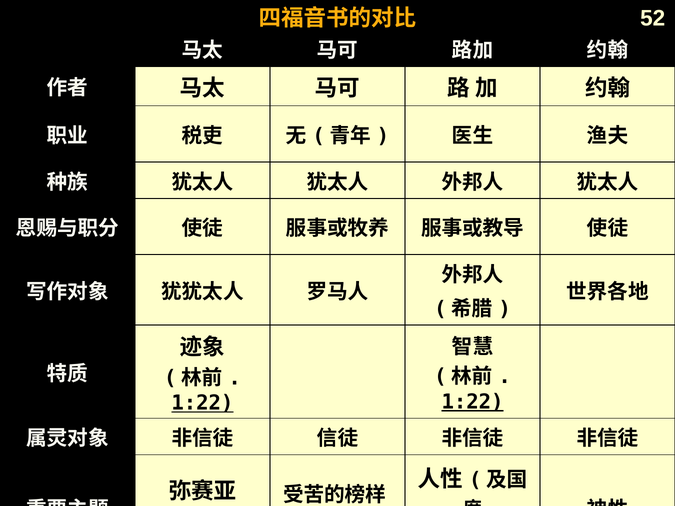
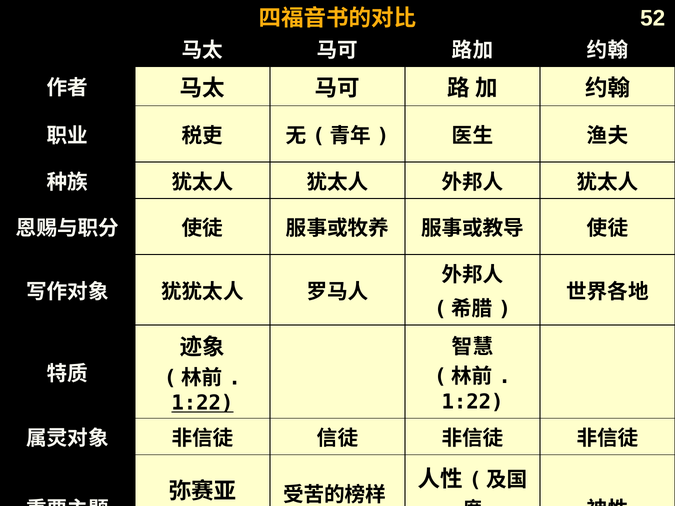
1:22 at (473, 402) underline: present -> none
